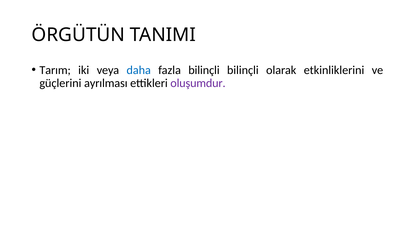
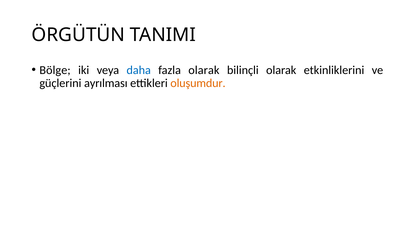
Tarım: Tarım -> Bölge
fazla bilinçli: bilinçli -> olarak
oluşumdur colour: purple -> orange
